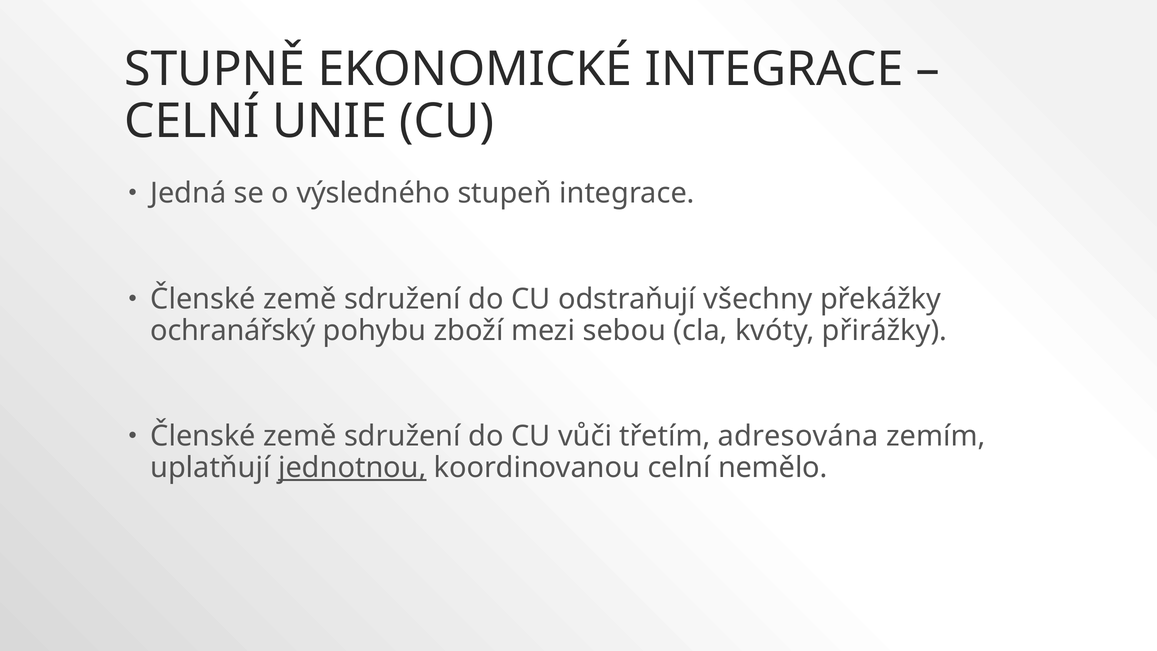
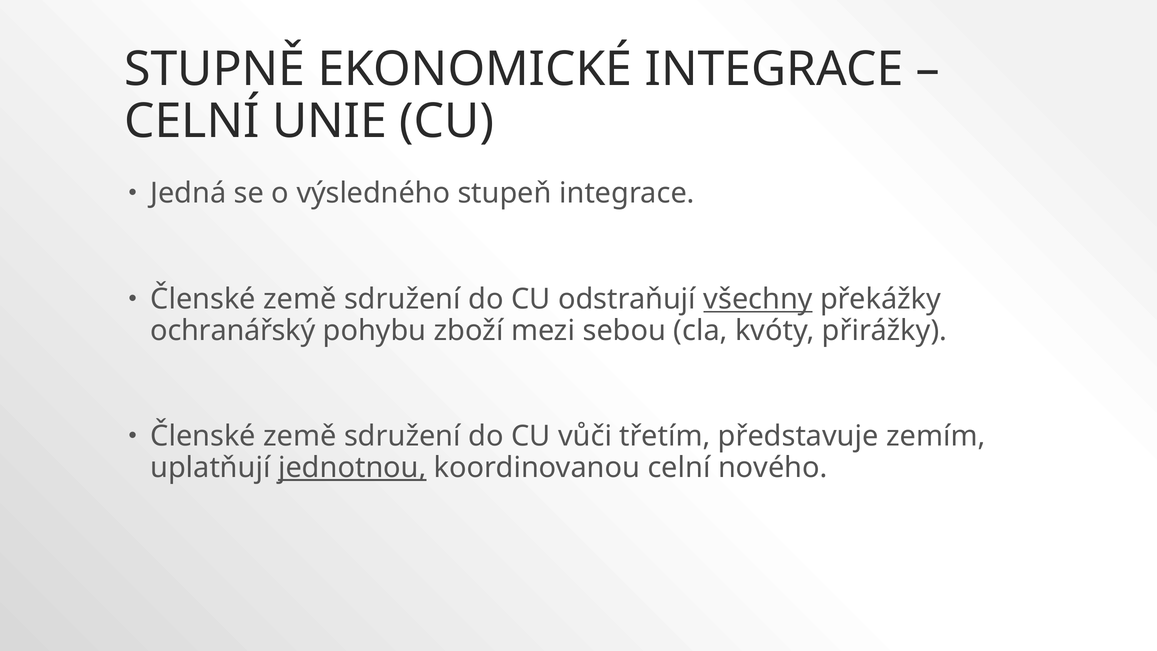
všechny underline: none -> present
adresována: adresována -> představuje
nemělo: nemělo -> nového
